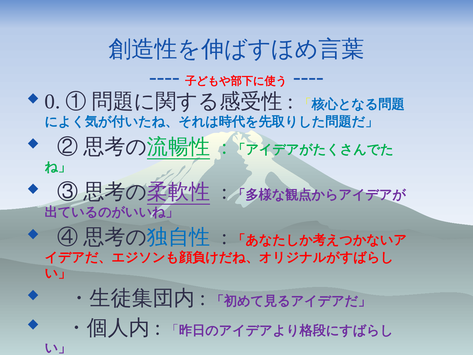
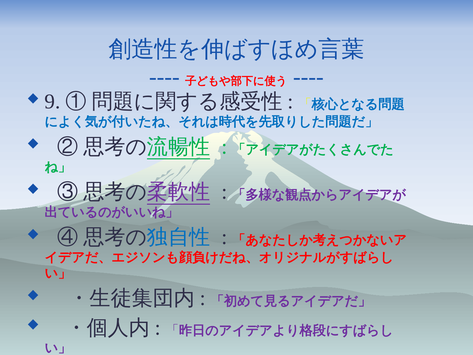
0: 0 -> 9
